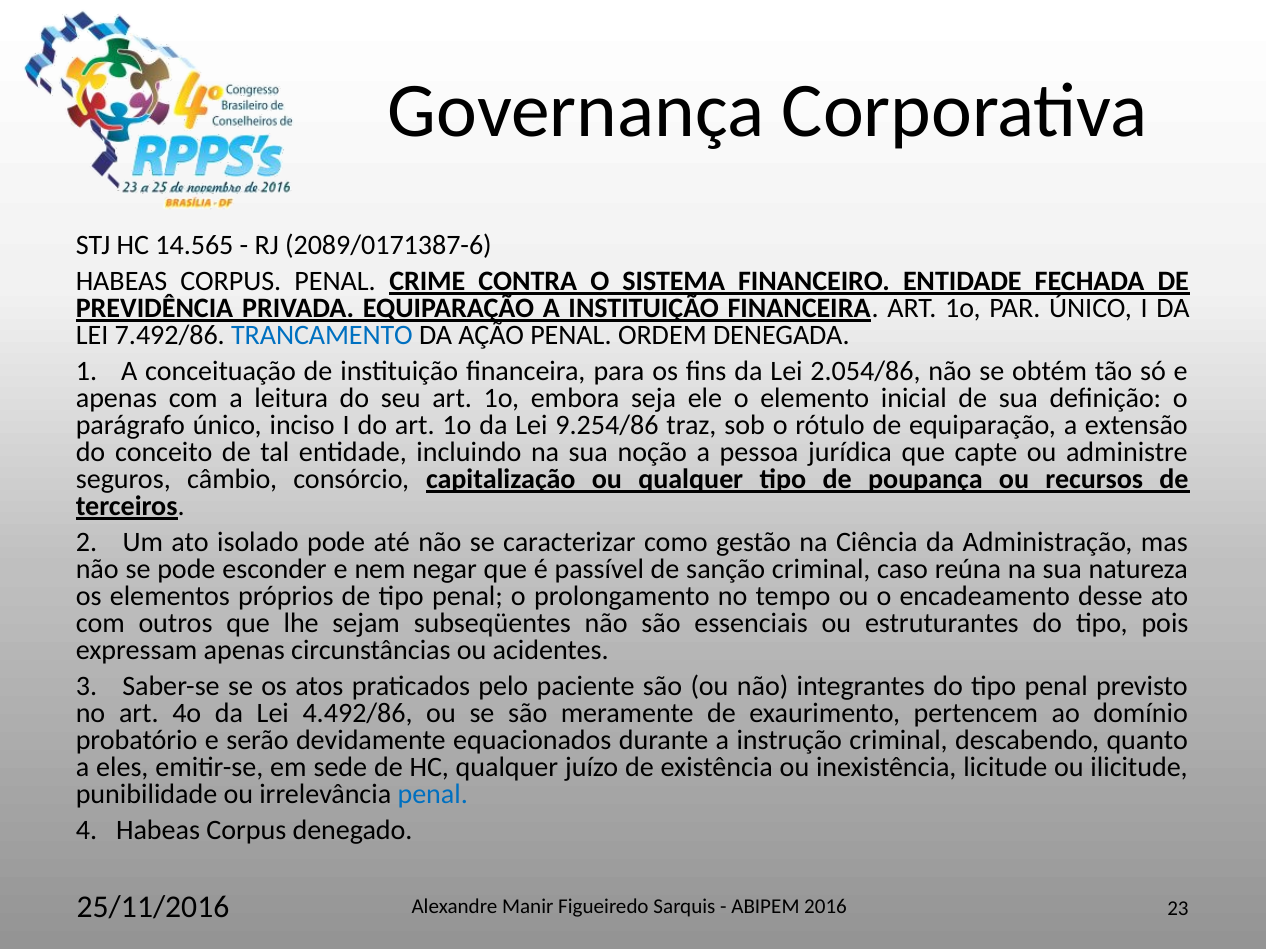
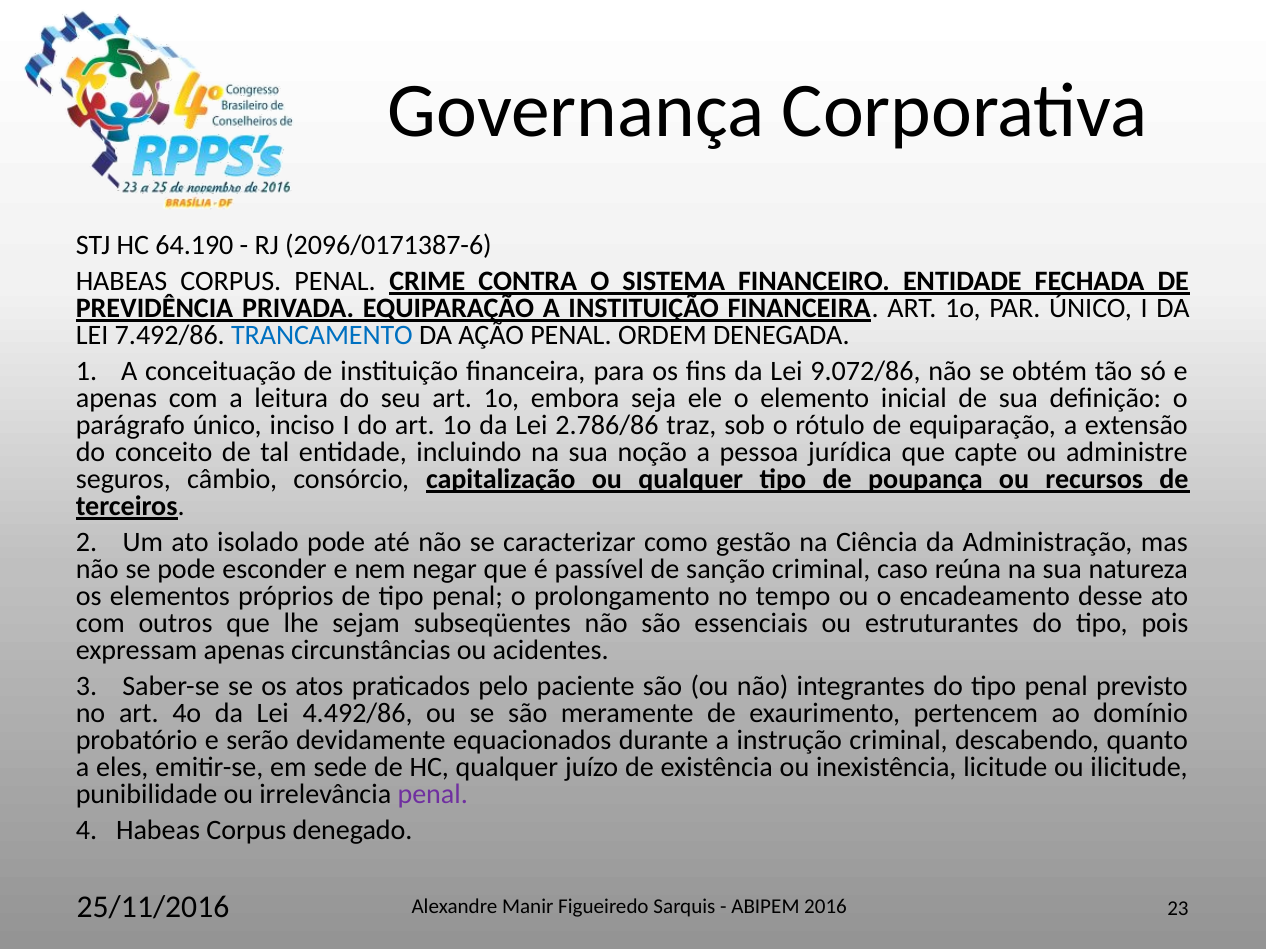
14.565: 14.565 -> 64.190
2089/0171387-6: 2089/0171387-6 -> 2096/0171387-6
2.054/86: 2.054/86 -> 9.072/86
9.254/86: 9.254/86 -> 2.786/86
penal at (433, 795) colour: blue -> purple
